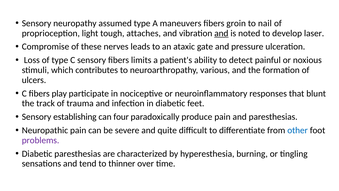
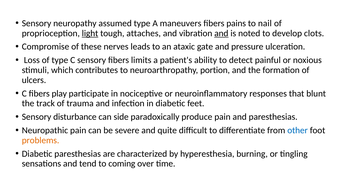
groin: groin -> pains
light underline: none -> present
laser: laser -> clots
various: various -> portion
establishing: establishing -> disturbance
four: four -> side
problems colour: purple -> orange
thinner: thinner -> coming
